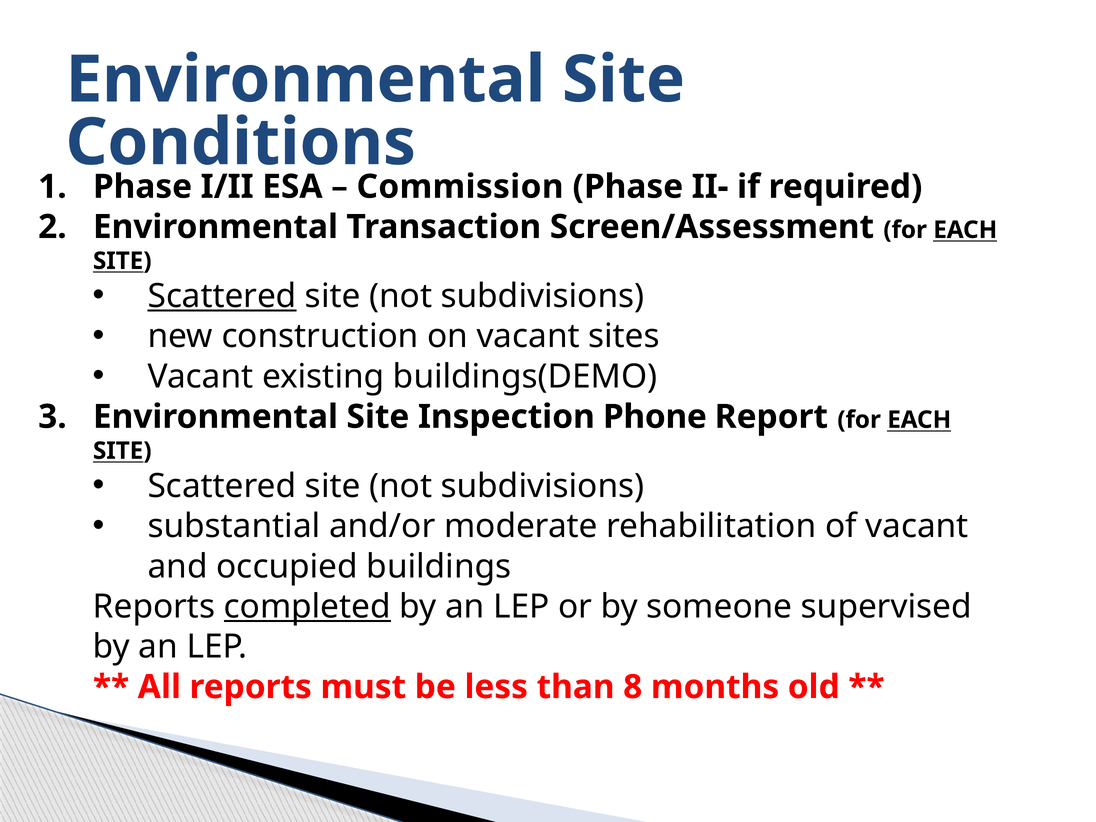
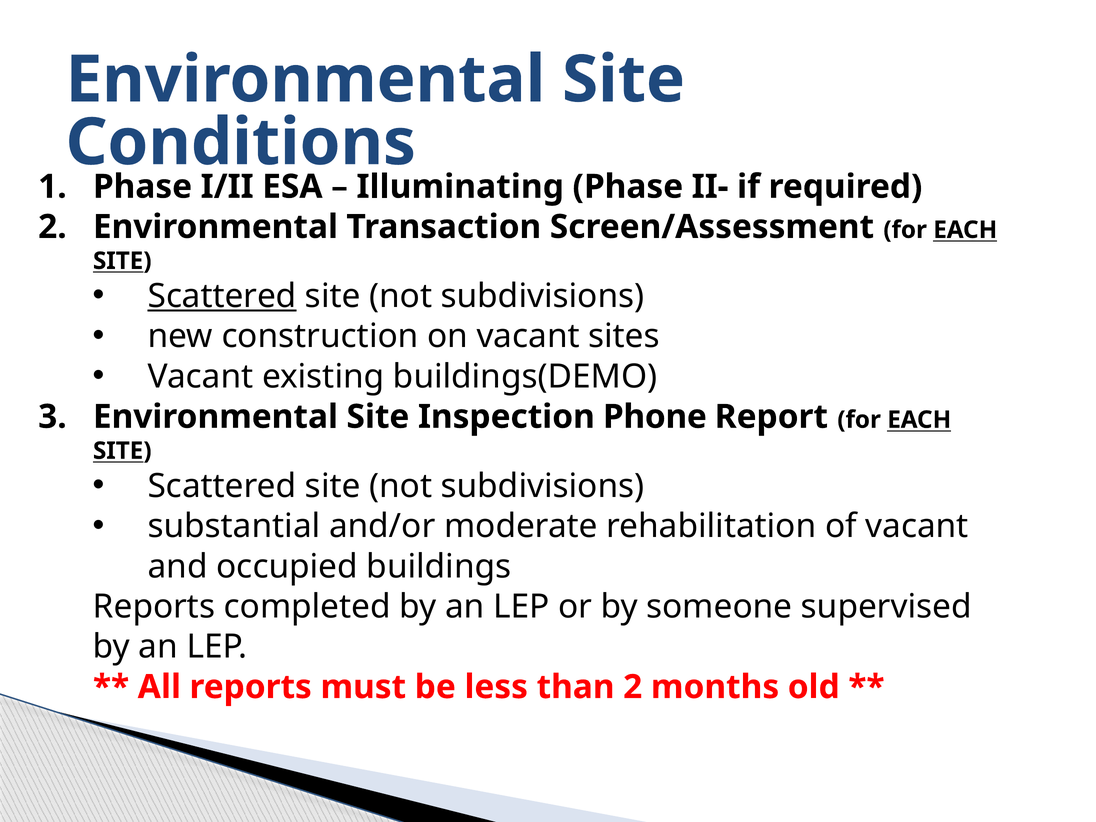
Commission: Commission -> Illuminating
completed underline: present -> none
than 8: 8 -> 2
